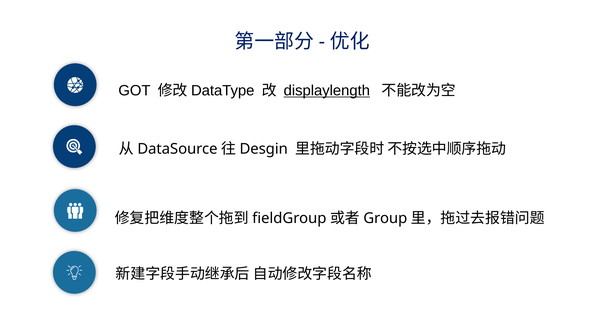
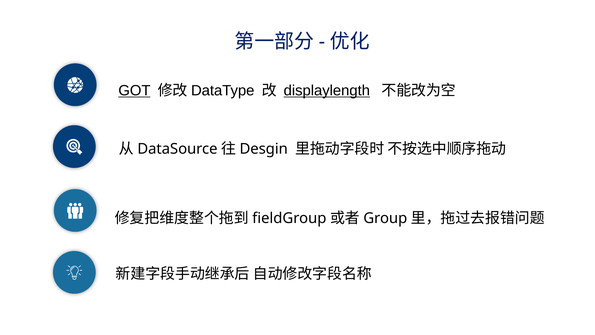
GOT underline: none -> present
